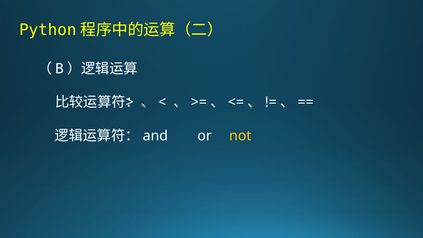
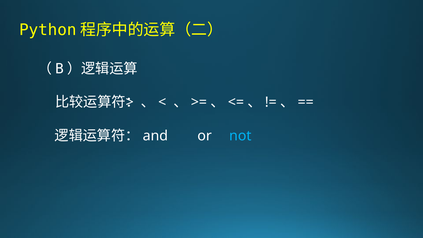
not colour: yellow -> light blue
